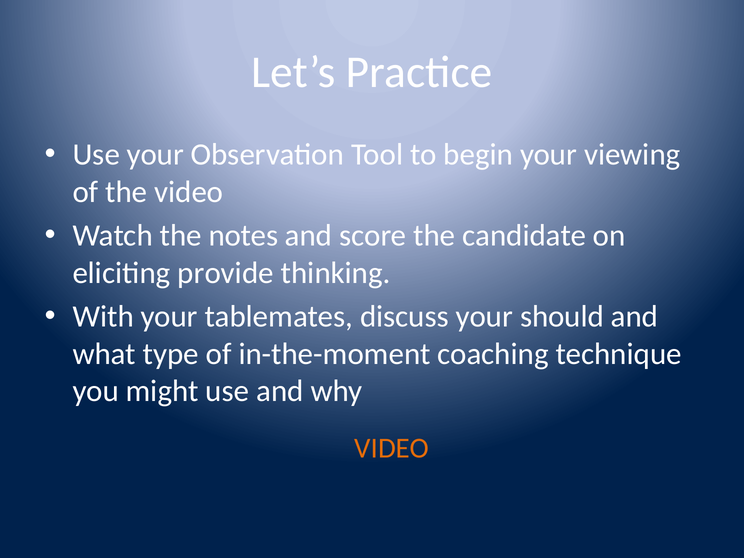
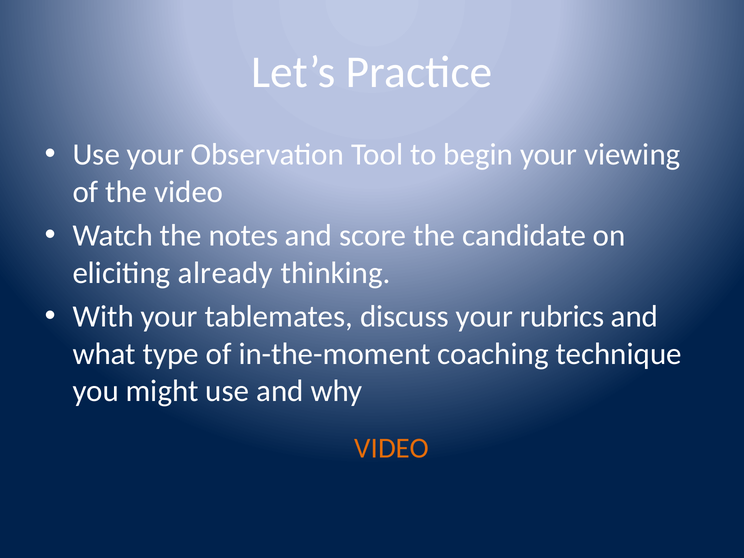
provide: provide -> already
should: should -> rubrics
